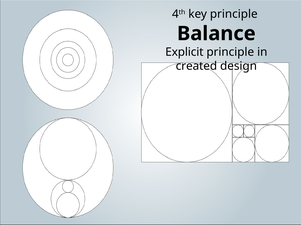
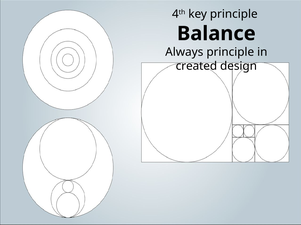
Explicit: Explicit -> Always
